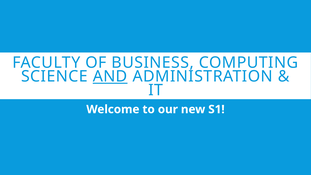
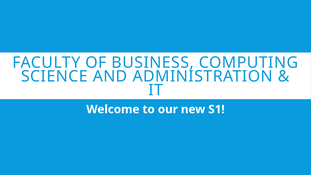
AND underline: present -> none
